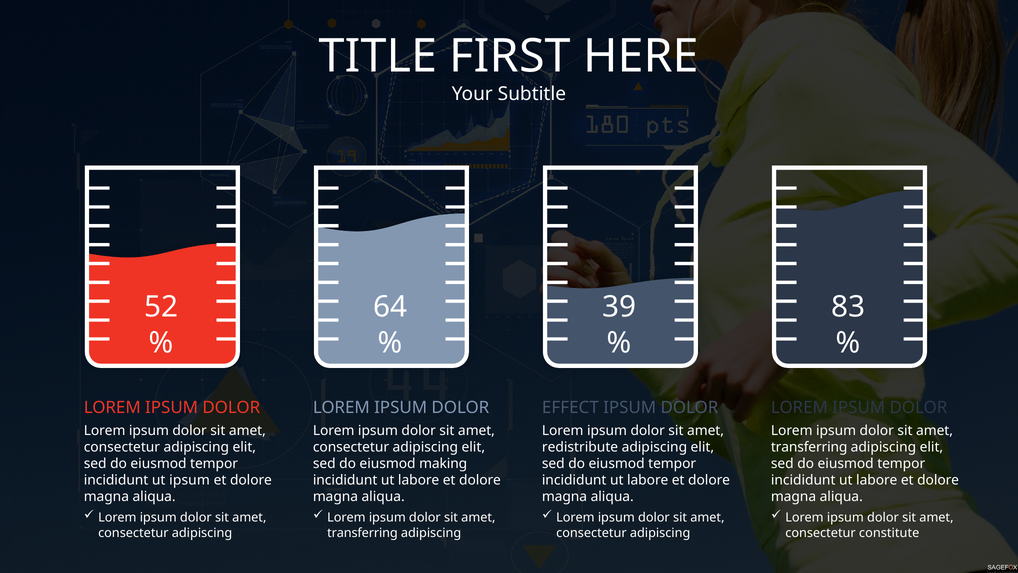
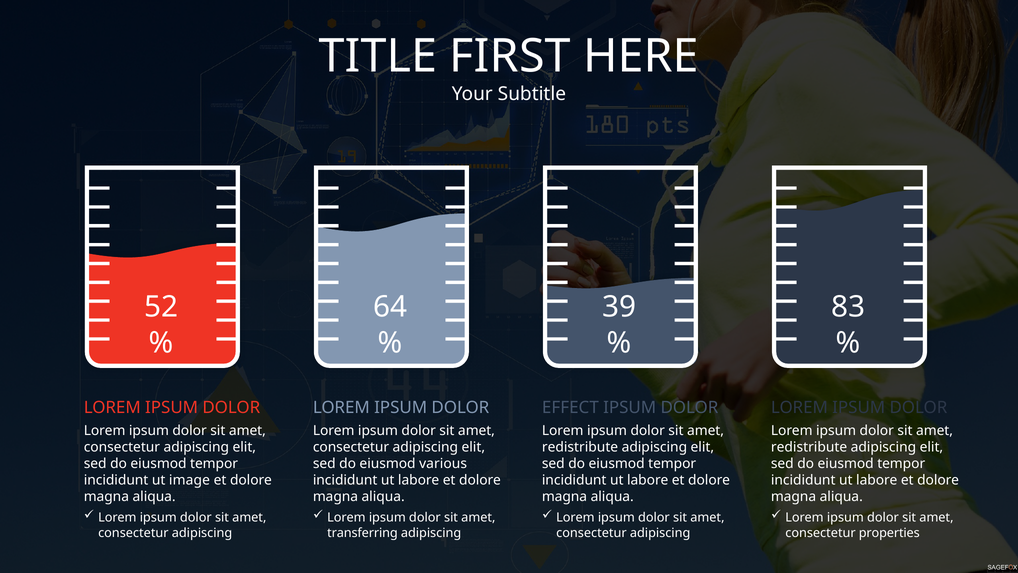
transferring at (809, 447): transferring -> redistribute
making: making -> various
ut ipsum: ipsum -> image
constitute: constitute -> properties
